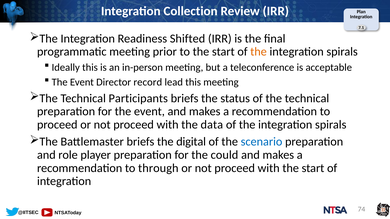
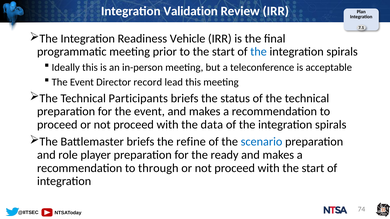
Collection: Collection -> Validation
Shifted: Shifted -> Vehicle
the at (259, 52) colour: orange -> blue
digital: digital -> refine
could: could -> ready
